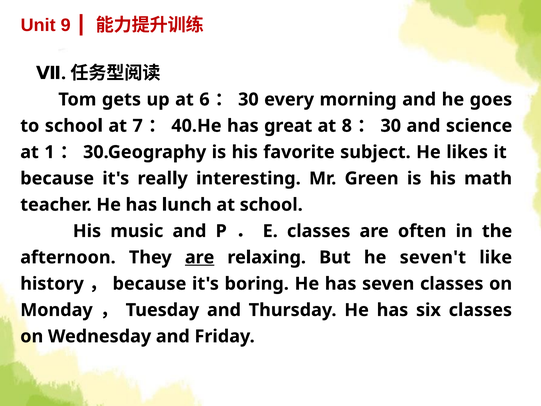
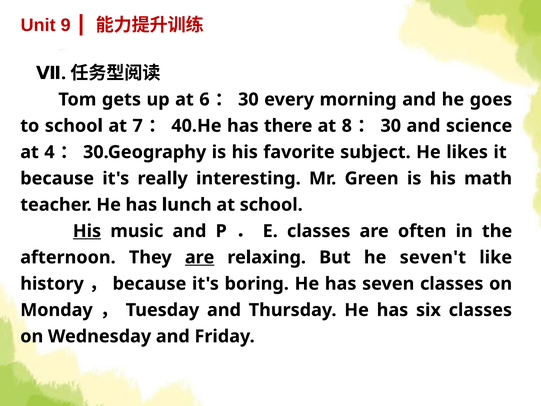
great: great -> there
1: 1 -> 4
His at (87, 231) underline: none -> present
